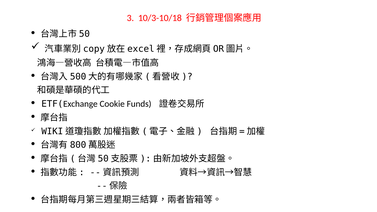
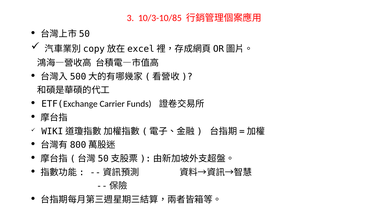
10/3-10/18: 10/3-10/18 -> 10/3-10/85
Cookie: Cookie -> Carrier
